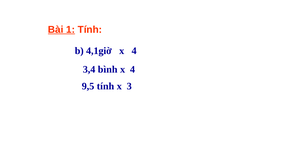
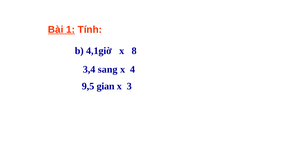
4,1giờ x 4: 4 -> 8
bình: bình -> sang
9,5 tính: tính -> gian
